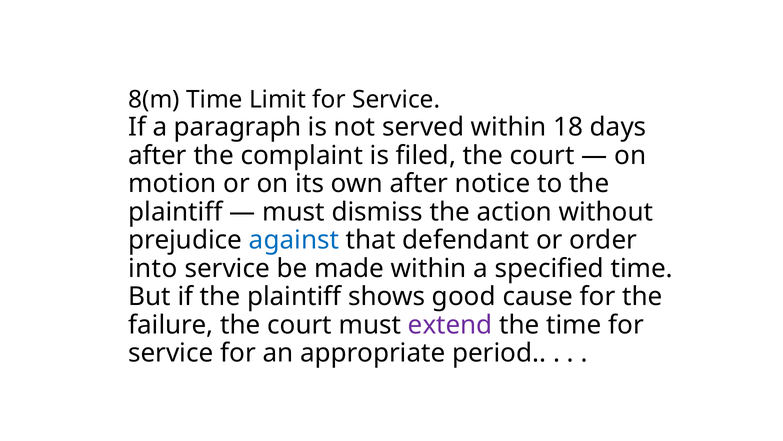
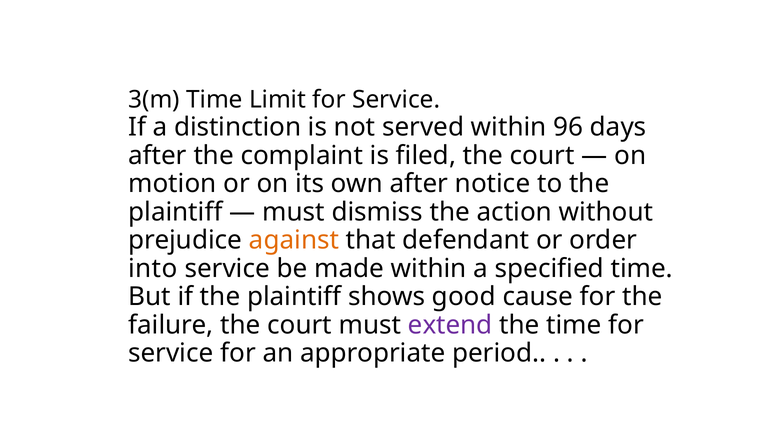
8(m: 8(m -> 3(m
paragraph: paragraph -> distinction
18: 18 -> 96
against colour: blue -> orange
